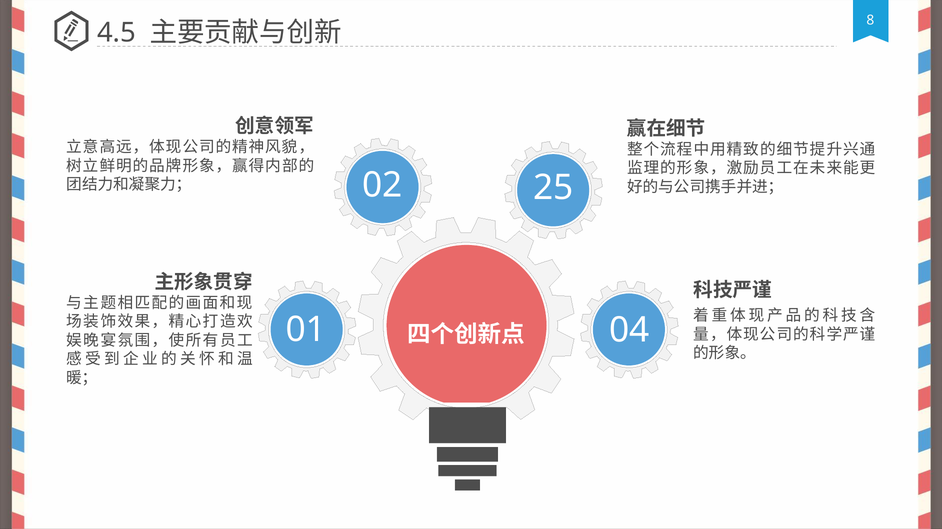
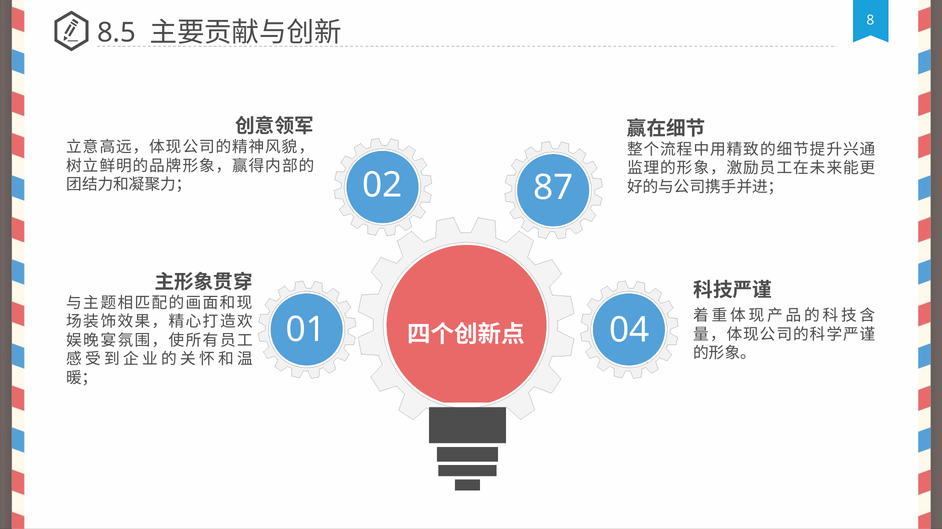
4.5: 4.5 -> 8.5
25: 25 -> 87
